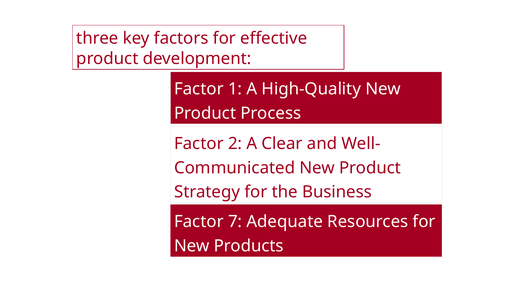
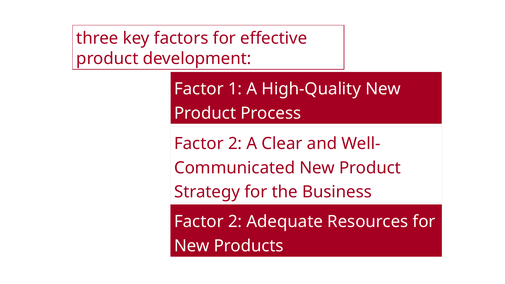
7 at (235, 222): 7 -> 2
